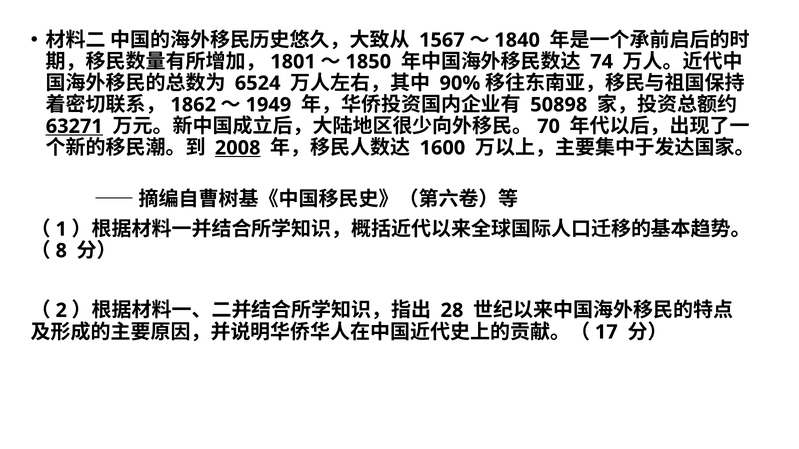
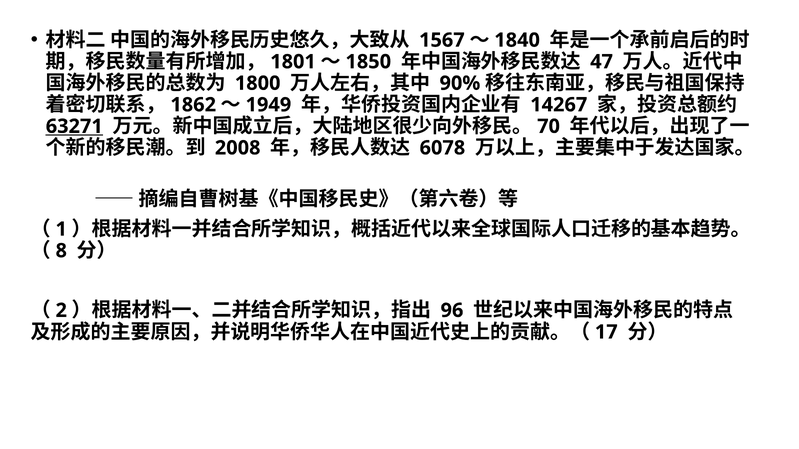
74: 74 -> 47
6524: 6524 -> 1800
50898: 50898 -> 14267
2008 underline: present -> none
1600: 1600 -> 6078
28: 28 -> 96
